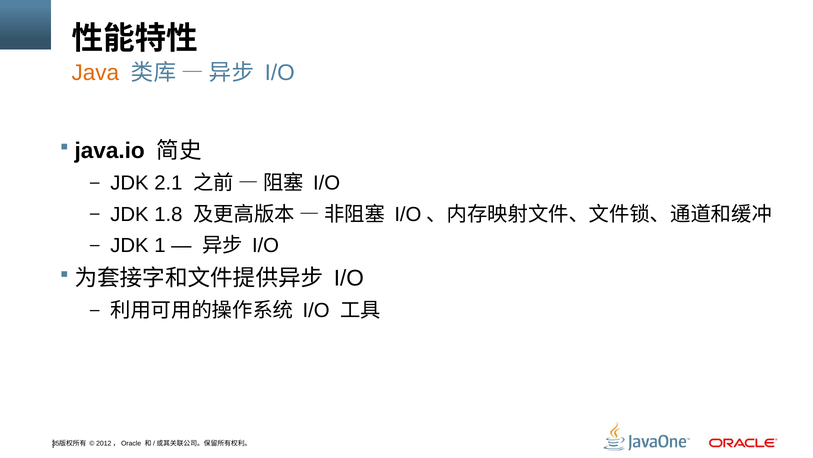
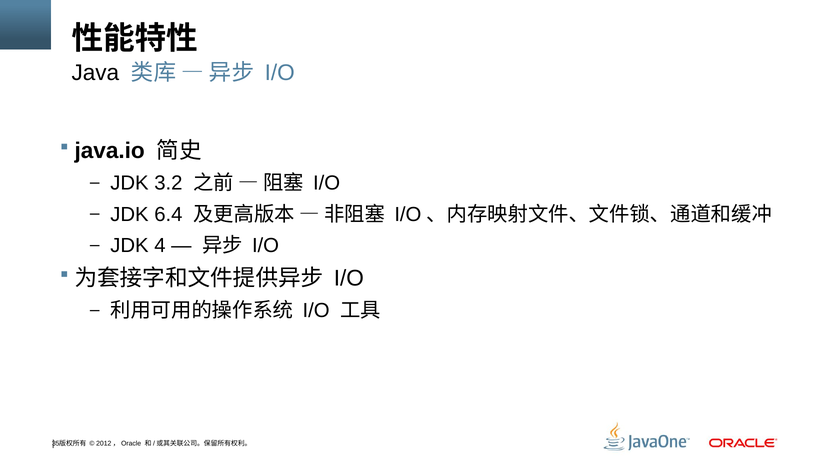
Java colour: orange -> black
2.1: 2.1 -> 3.2
1.8: 1.8 -> 6.4
1: 1 -> 4
